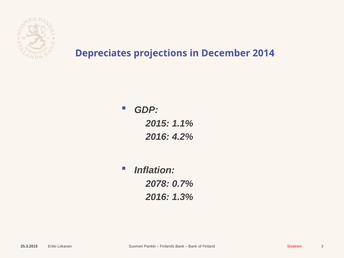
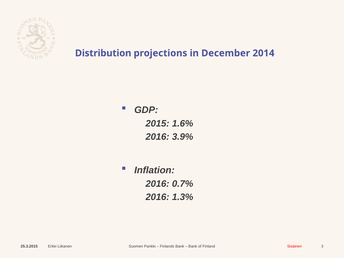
Depreciates: Depreciates -> Distribution
1.1%: 1.1% -> 1.6%
4.2%: 4.2% -> 3.9%
2078 at (157, 184): 2078 -> 2016
